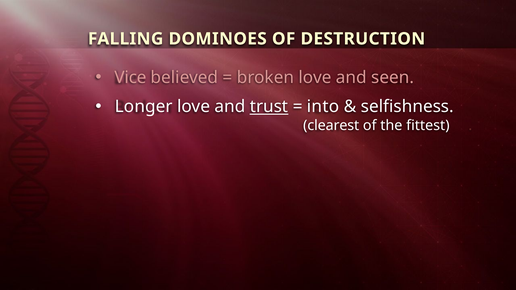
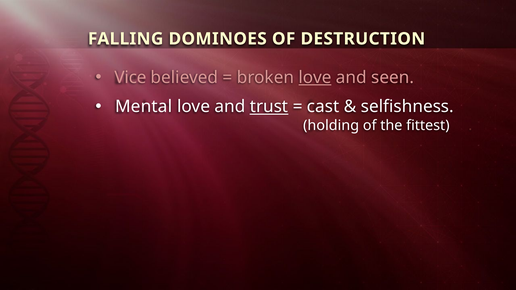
love at (315, 78) underline: none -> present
Longer: Longer -> Mental
into: into -> cast
clearest: clearest -> holding
